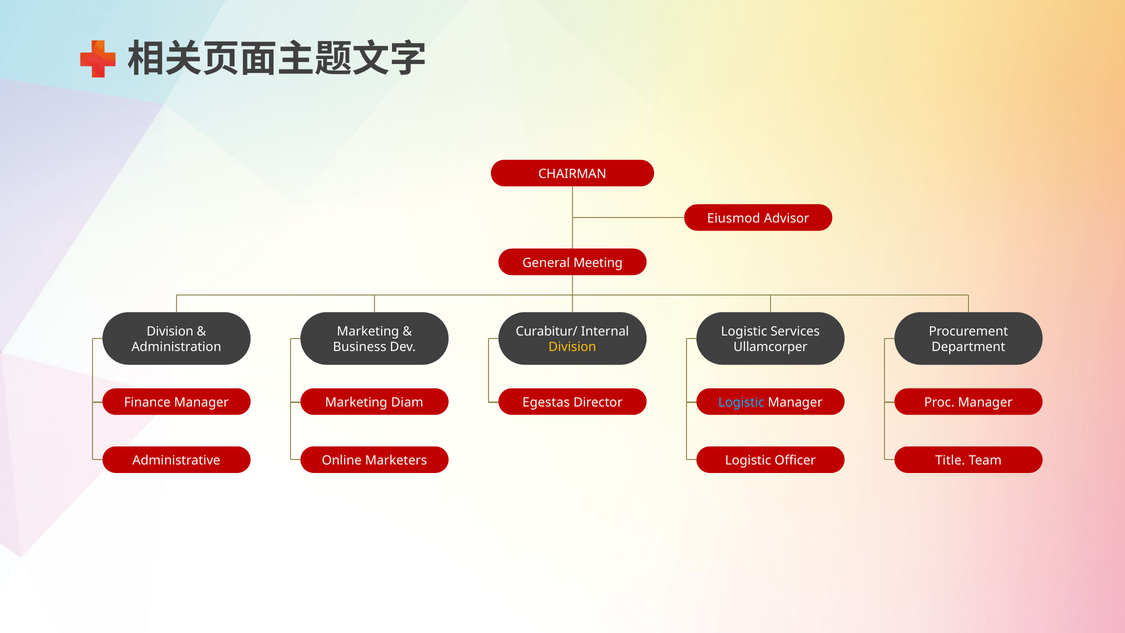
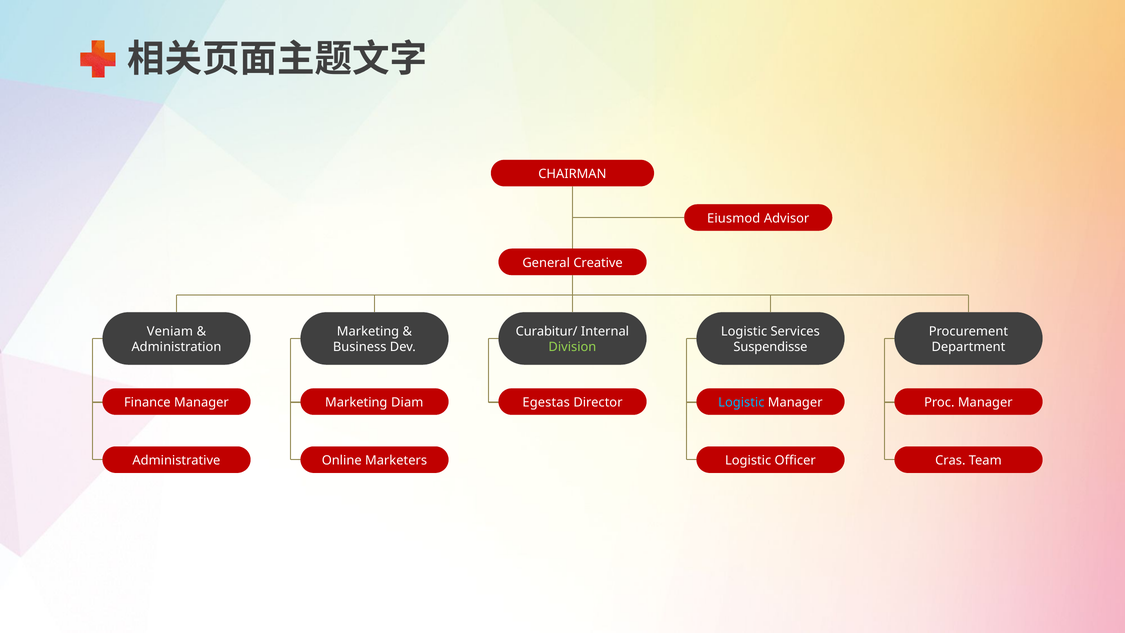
Meeting: Meeting -> Creative
Division at (170, 331): Division -> Veniam
Division at (572, 347) colour: yellow -> light green
Ullamcorper: Ullamcorper -> Suspendisse
Title: Title -> Cras
